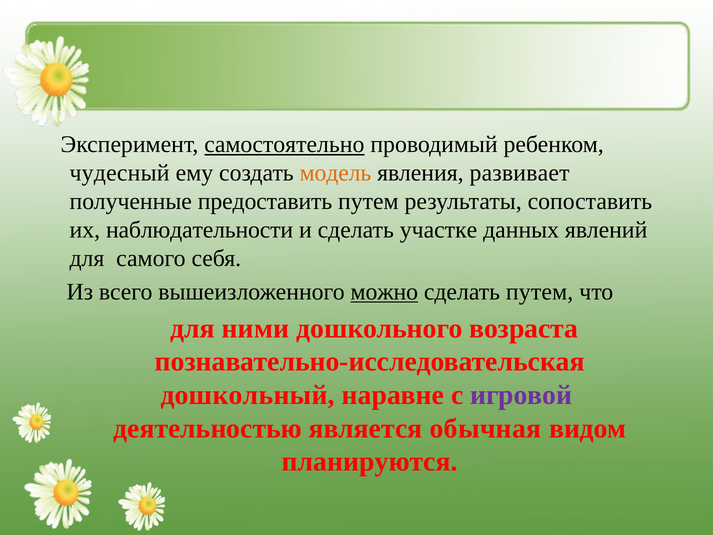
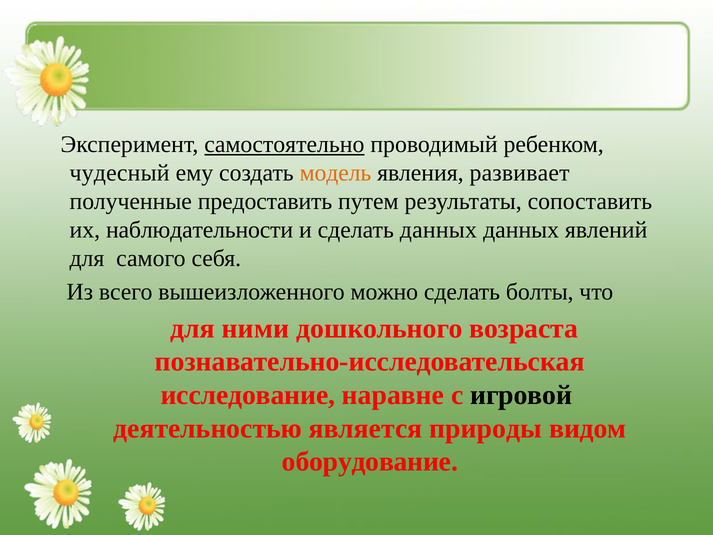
сделать участке: участке -> данных
можно underline: present -> none
сделать путем: путем -> болты
дошкольный: дошкольный -> исследование
игровой colour: purple -> black
обычная: обычная -> природы
планируются: планируются -> оборудование
